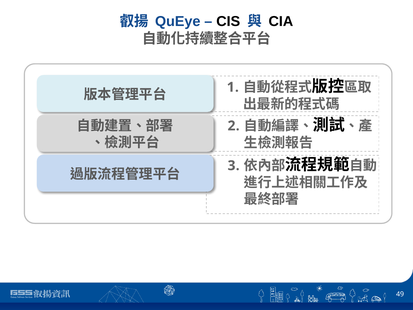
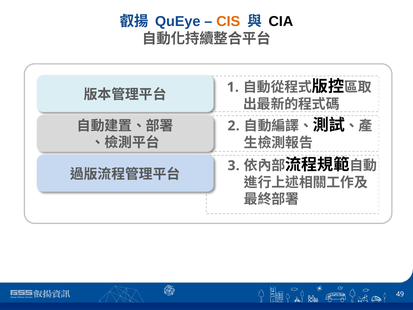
CIS colour: black -> orange
